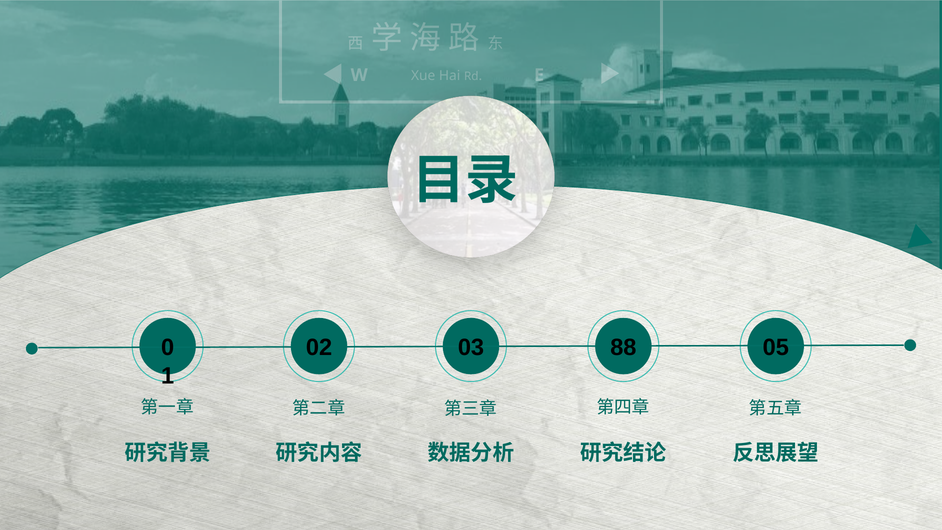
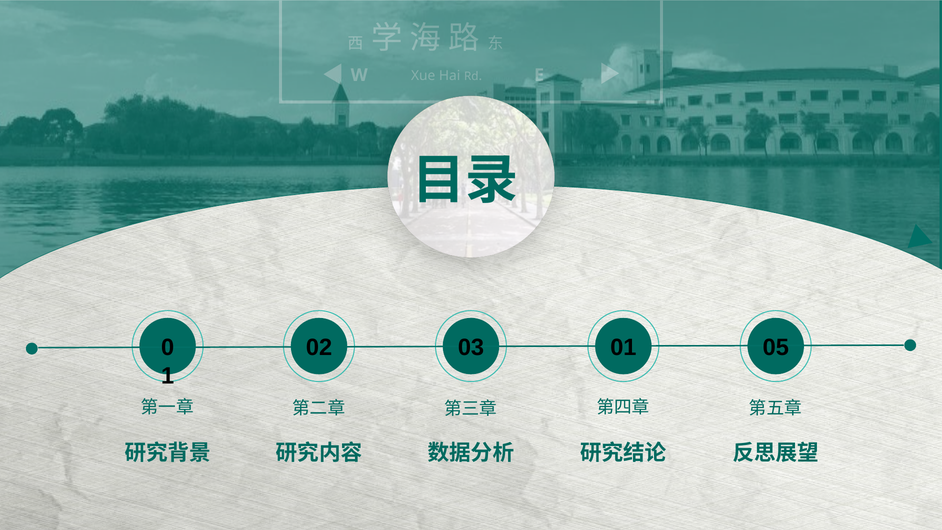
88: 88 -> 01
